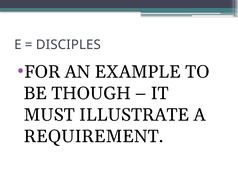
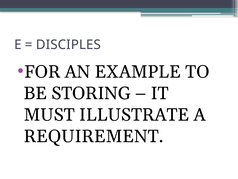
THOUGH: THOUGH -> STORING
